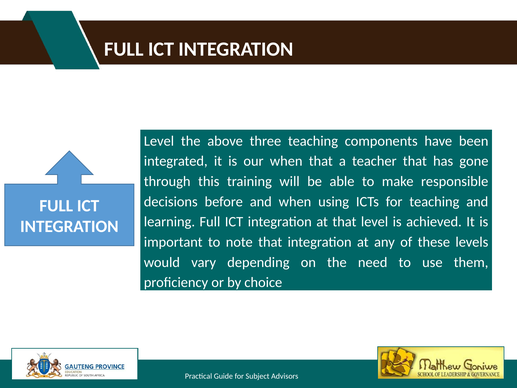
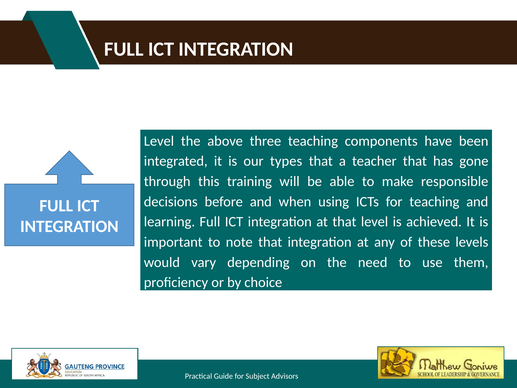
our when: when -> types
